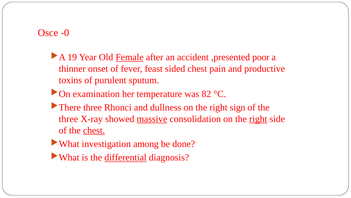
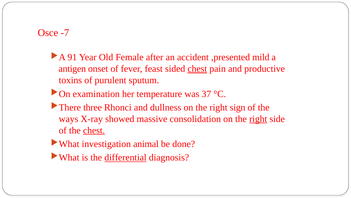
-0: -0 -> -7
19: 19 -> 91
Female underline: present -> none
poor: poor -> mild
thinner: thinner -> antigen
chest at (197, 69) underline: none -> present
82: 82 -> 37
three at (68, 119): three -> ways
massive underline: present -> none
among: among -> animal
